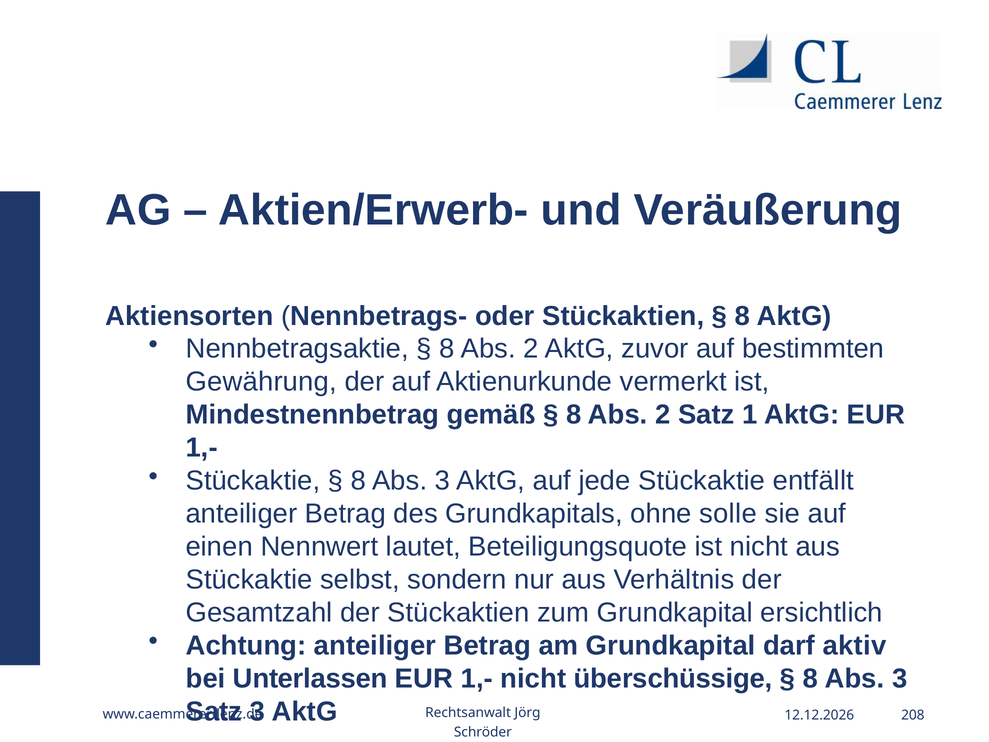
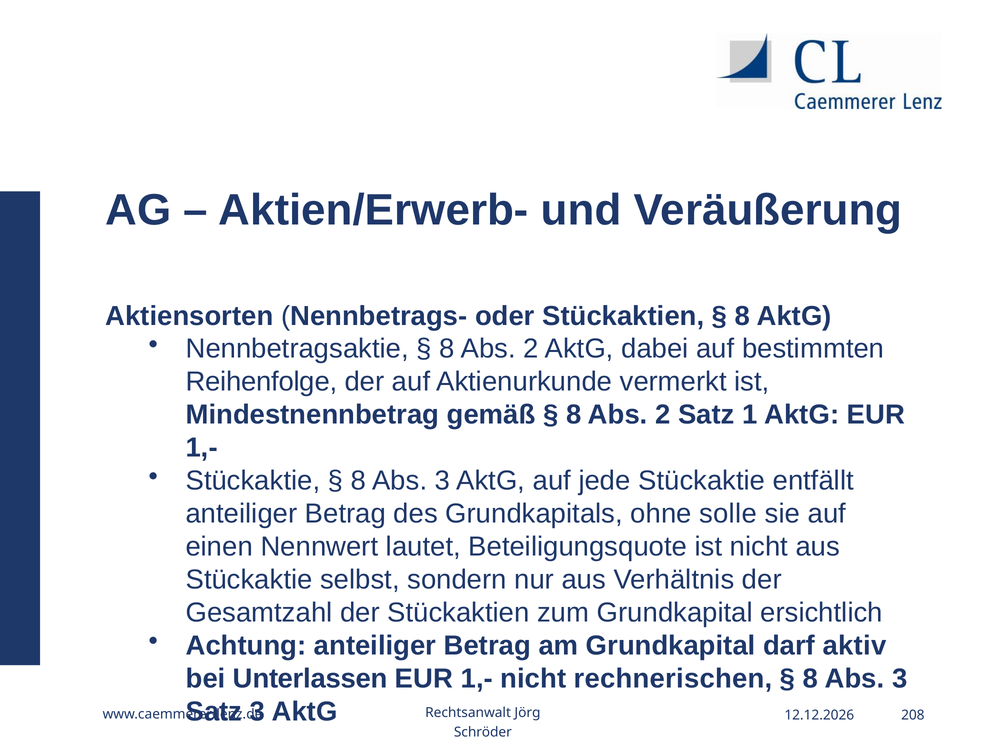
zuvor: zuvor -> dabei
Gewährung: Gewährung -> Reihenfolge
überschüssige: überschüssige -> rechnerischen
